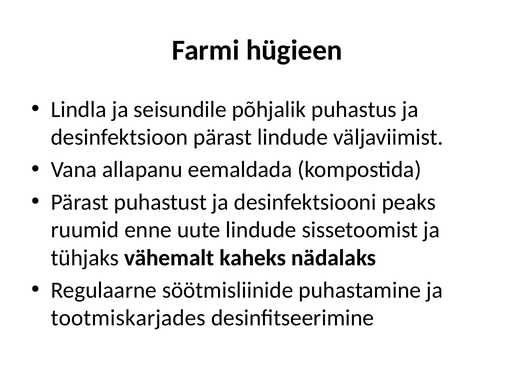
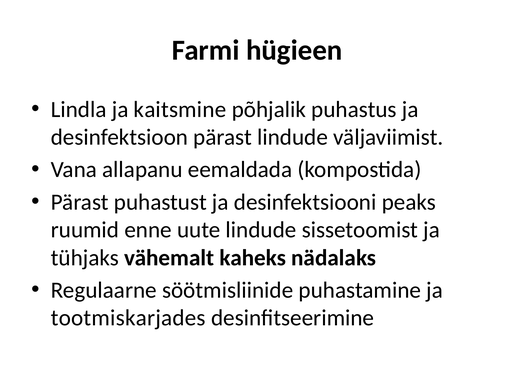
seisundile: seisundile -> kaitsmine
